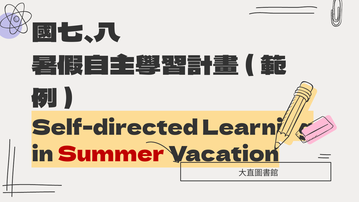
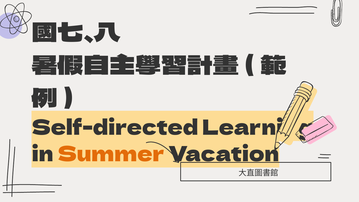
Summer colour: red -> orange
